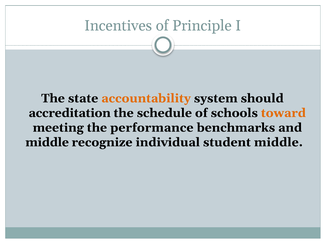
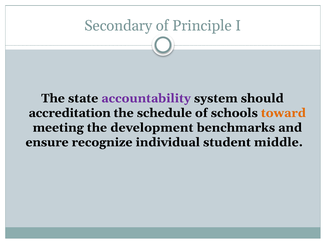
Incentives: Incentives -> Secondary
accountability colour: orange -> purple
performance: performance -> development
middle at (47, 143): middle -> ensure
